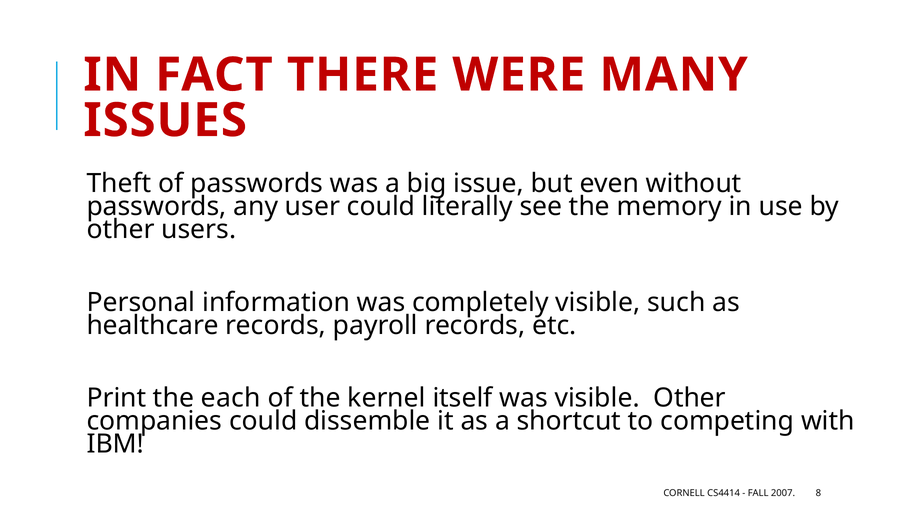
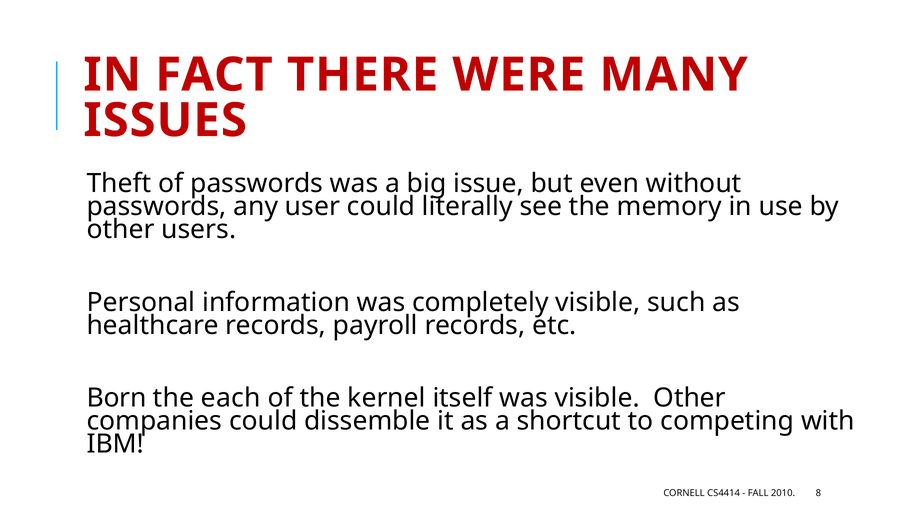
Print: Print -> Born
2007: 2007 -> 2010
